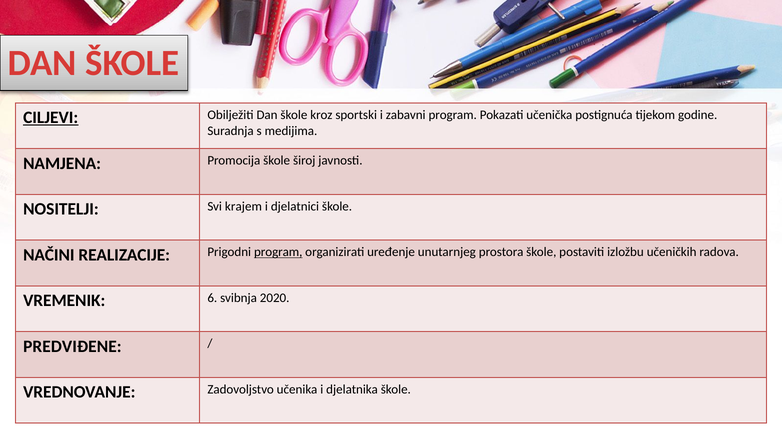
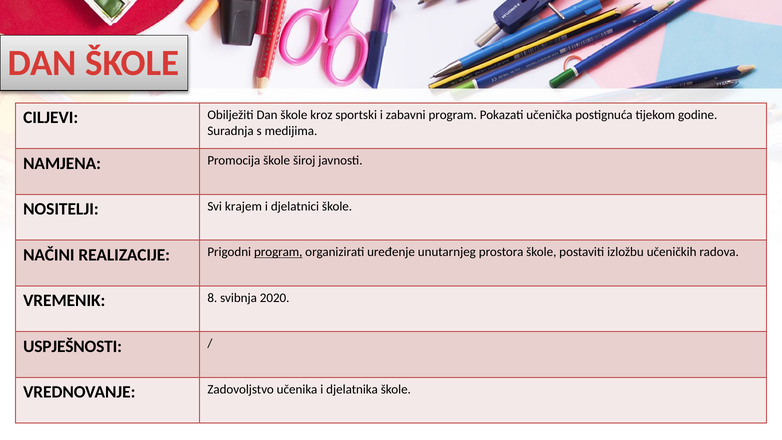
CILJEVI underline: present -> none
6: 6 -> 8
PREDVIĐENE: PREDVIĐENE -> USPJEŠNOSTI
